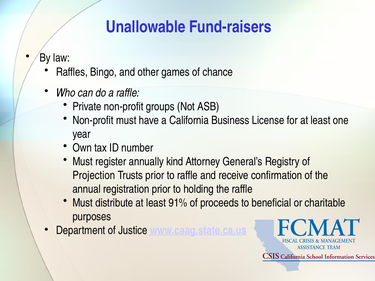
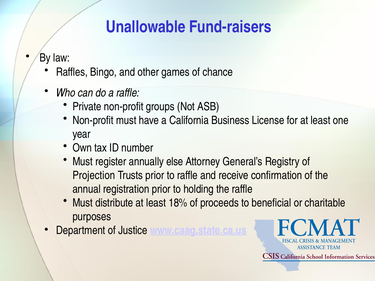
kind: kind -> else
91%: 91% -> 18%
